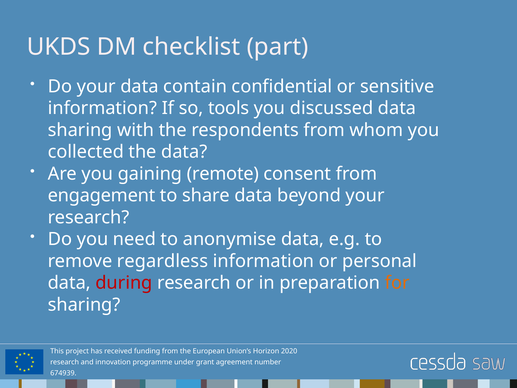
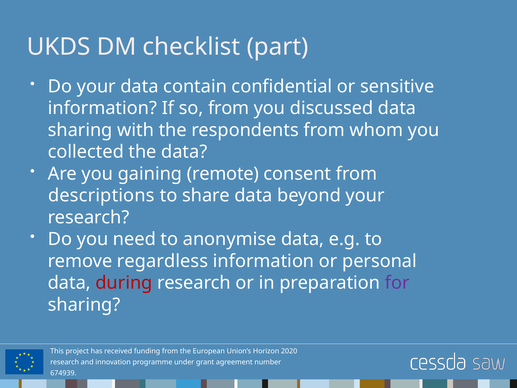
so tools: tools -> from
engagement: engagement -> descriptions
for colour: orange -> purple
